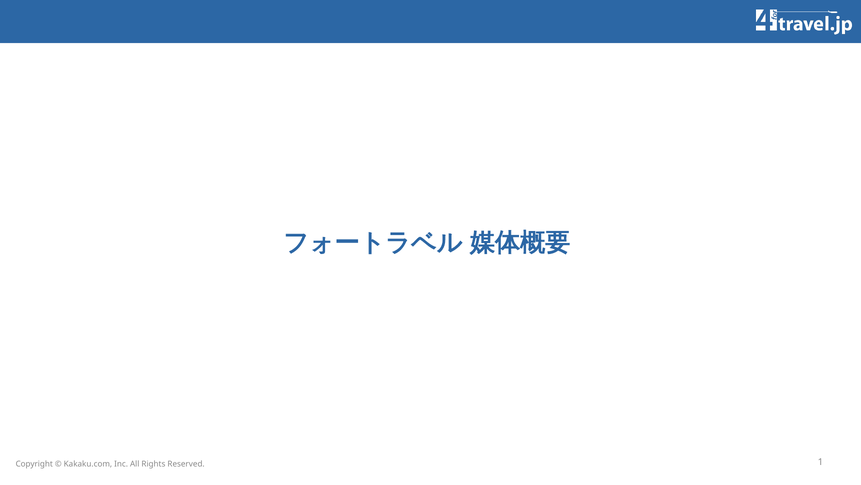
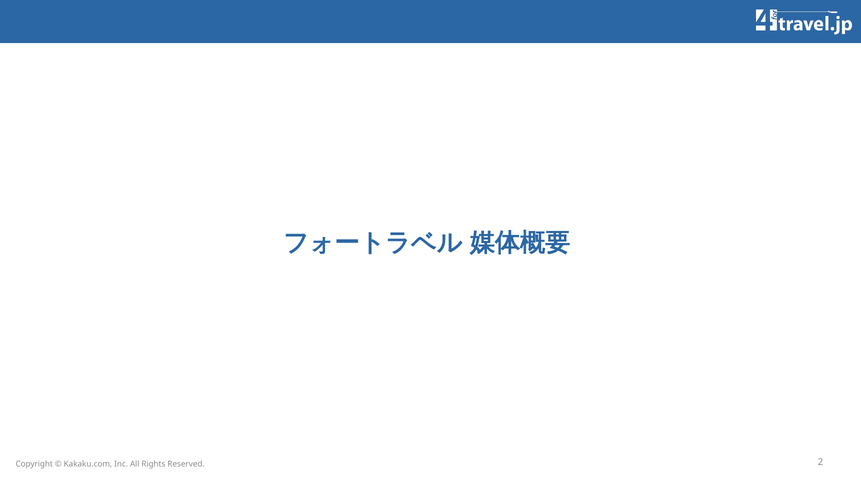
1: 1 -> 2
